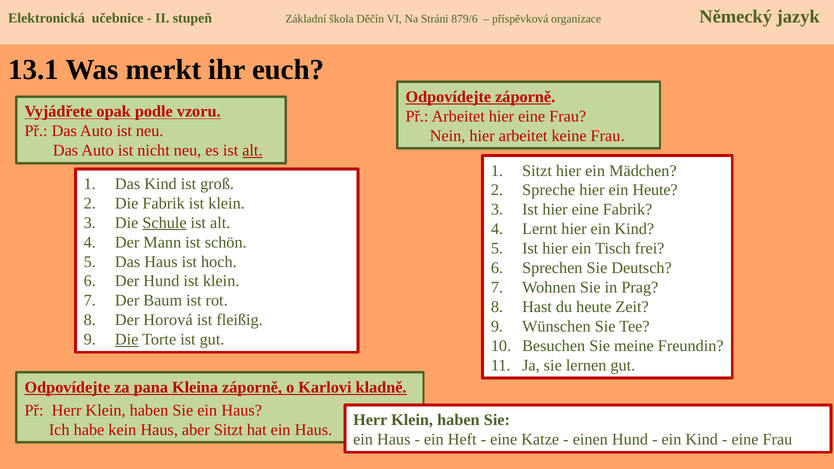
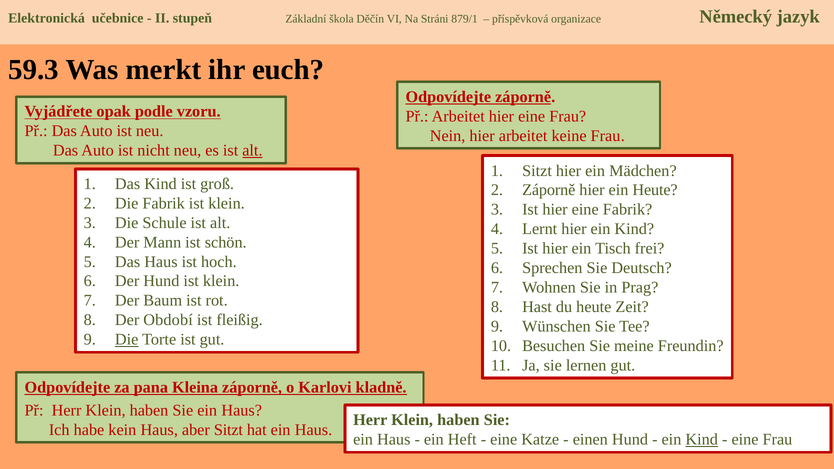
879/6: 879/6 -> 879/1
13.1: 13.1 -> 59.3
Spreche at (549, 190): Spreche -> Záporně
Schule underline: present -> none
Horová: Horová -> Období
Kind at (702, 440) underline: none -> present
